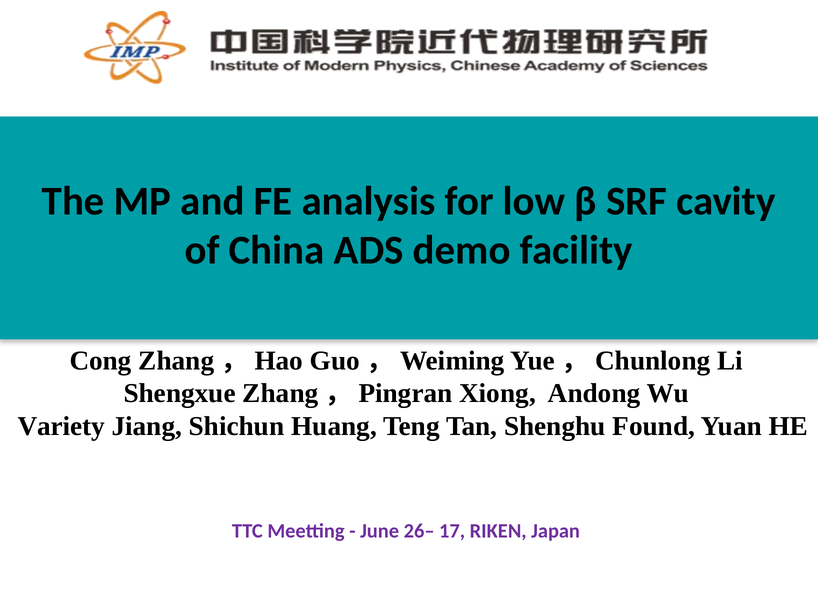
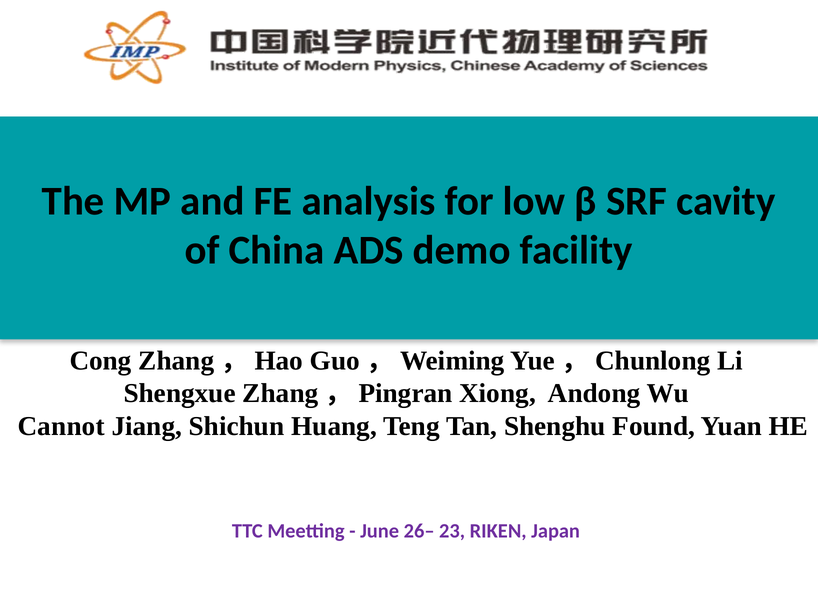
Variety: Variety -> Cannot
17: 17 -> 23
